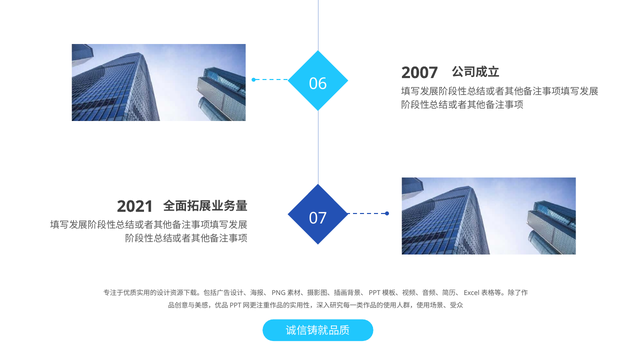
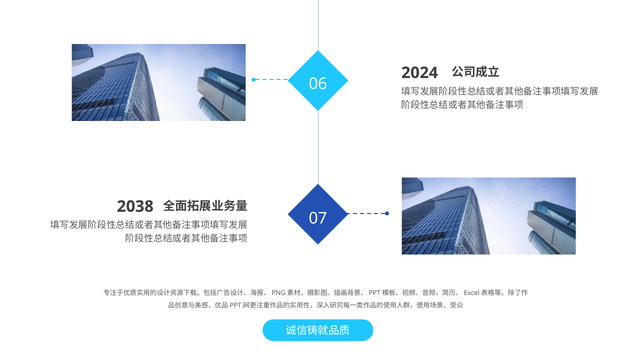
2007: 2007 -> 2024
2021: 2021 -> 2038
